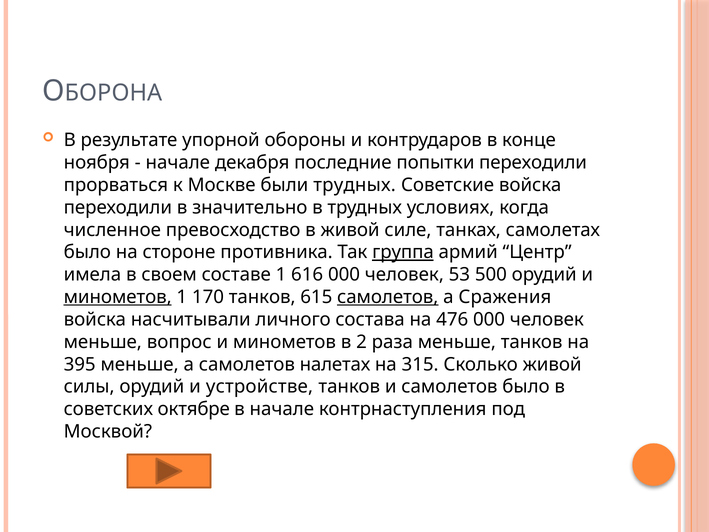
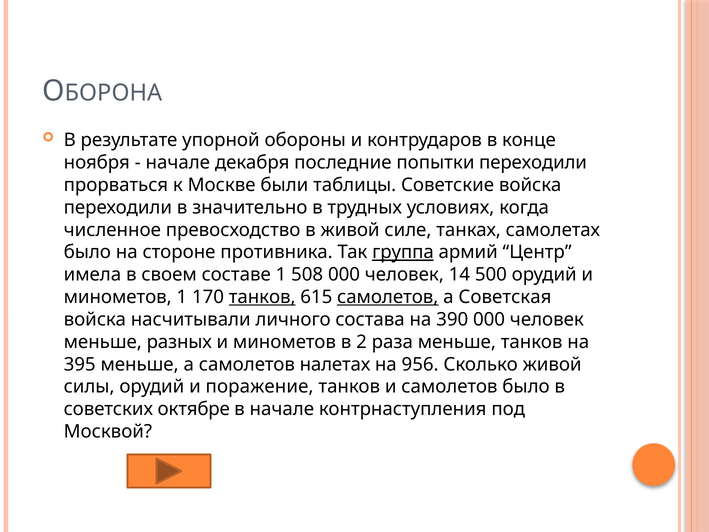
были трудных: трудных -> таблицы
616: 616 -> 508
53: 53 -> 14
минометов at (118, 297) underline: present -> none
танков at (262, 297) underline: none -> present
Сражения: Сражения -> Советская
476: 476 -> 390
вопрос: вопрос -> разных
315: 315 -> 956
устройстве: устройстве -> поражение
